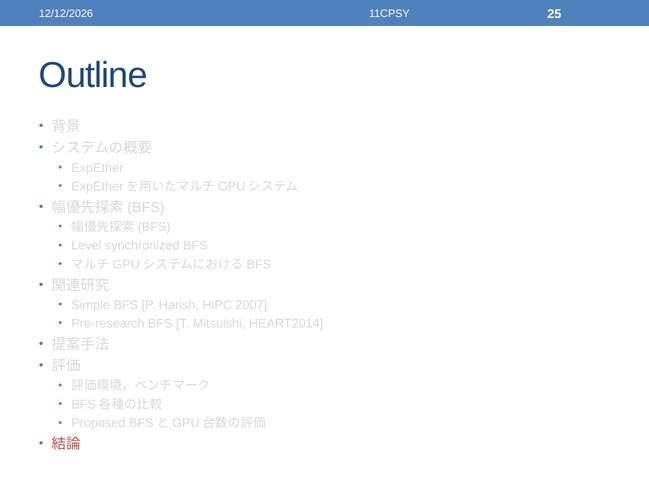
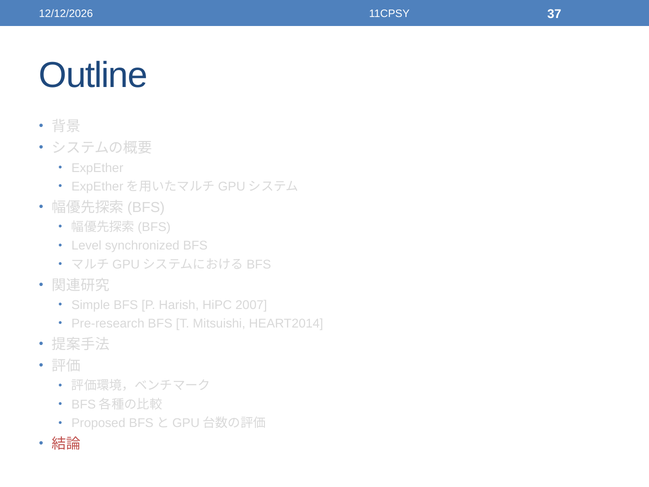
25: 25 -> 37
